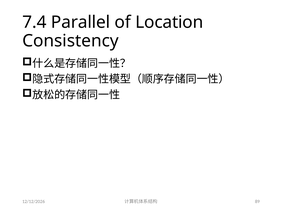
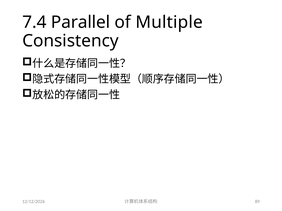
Location: Location -> Multiple
